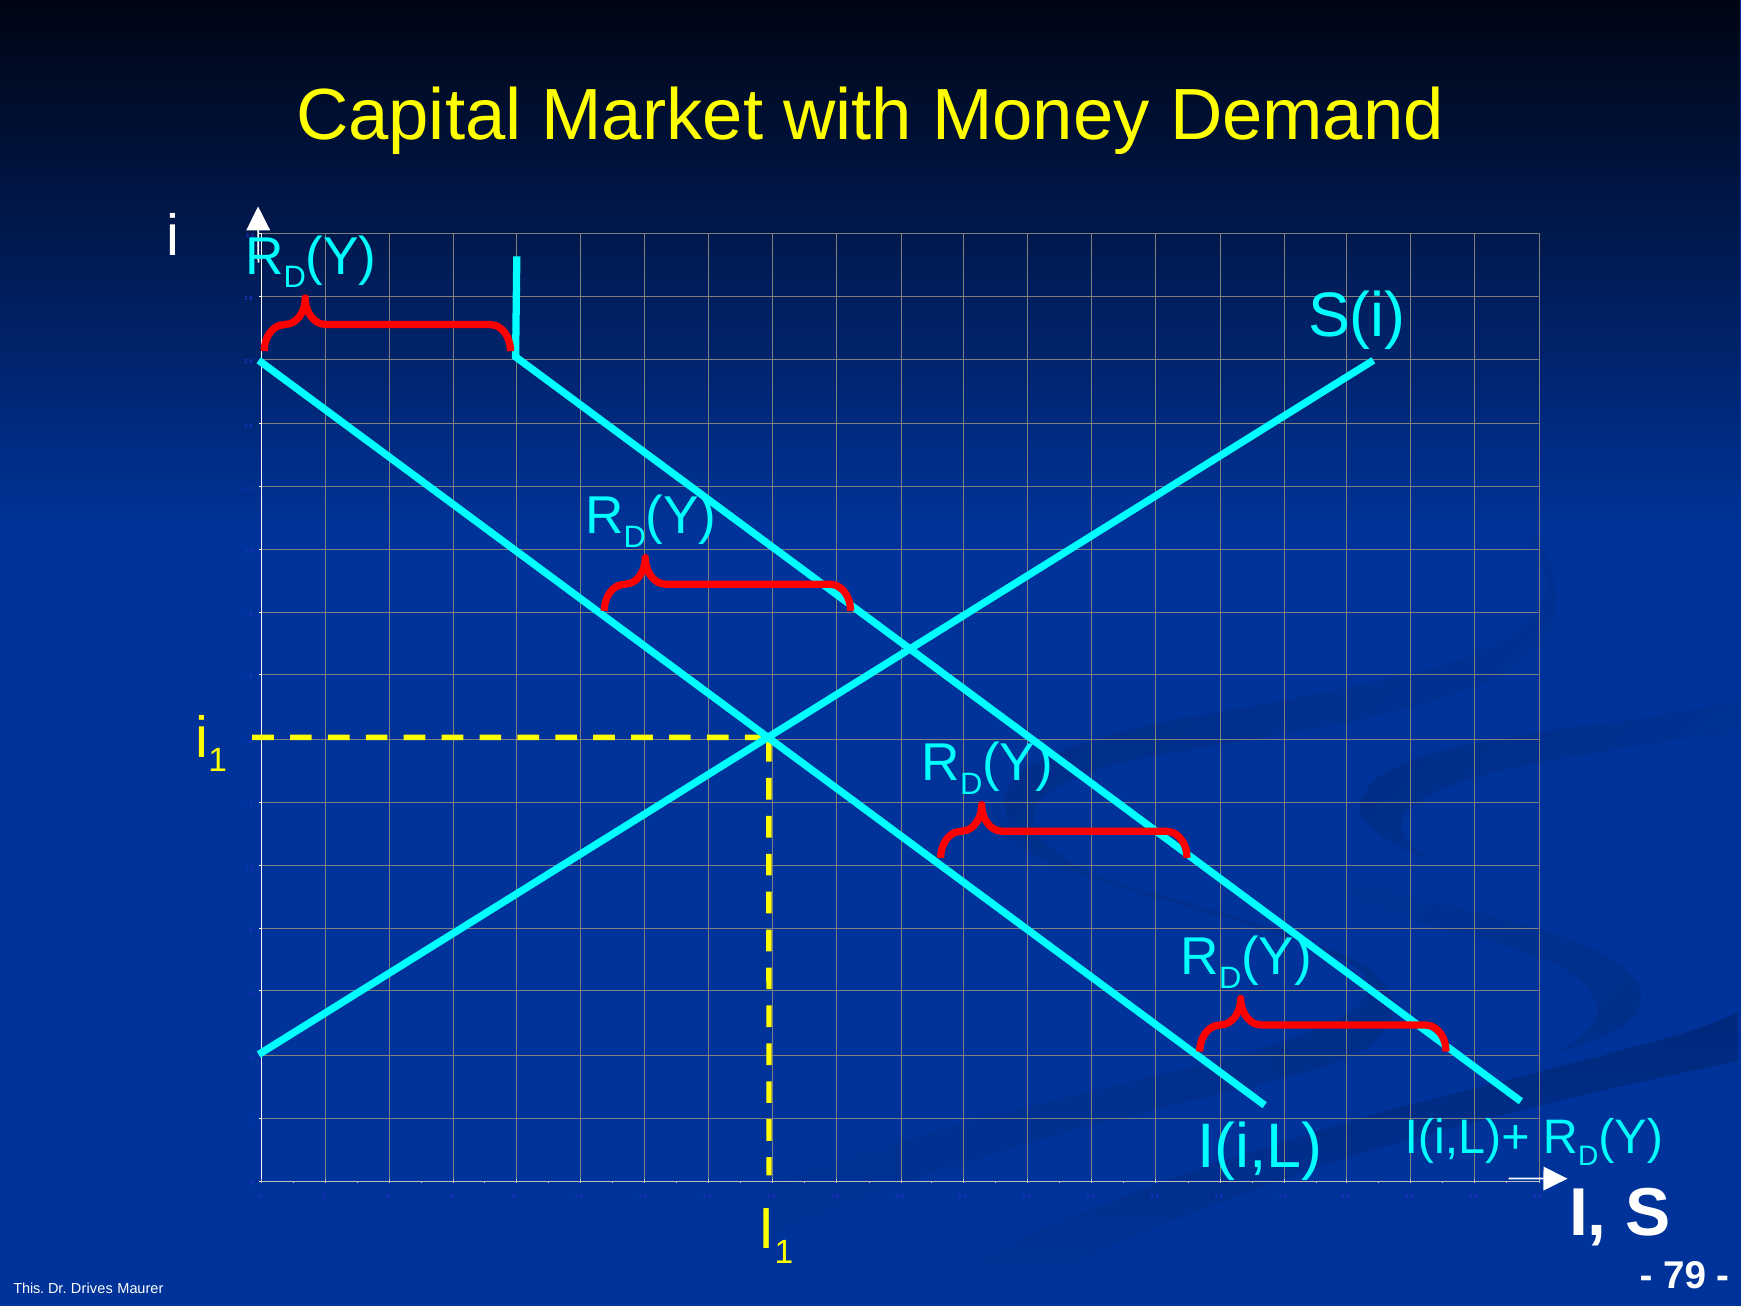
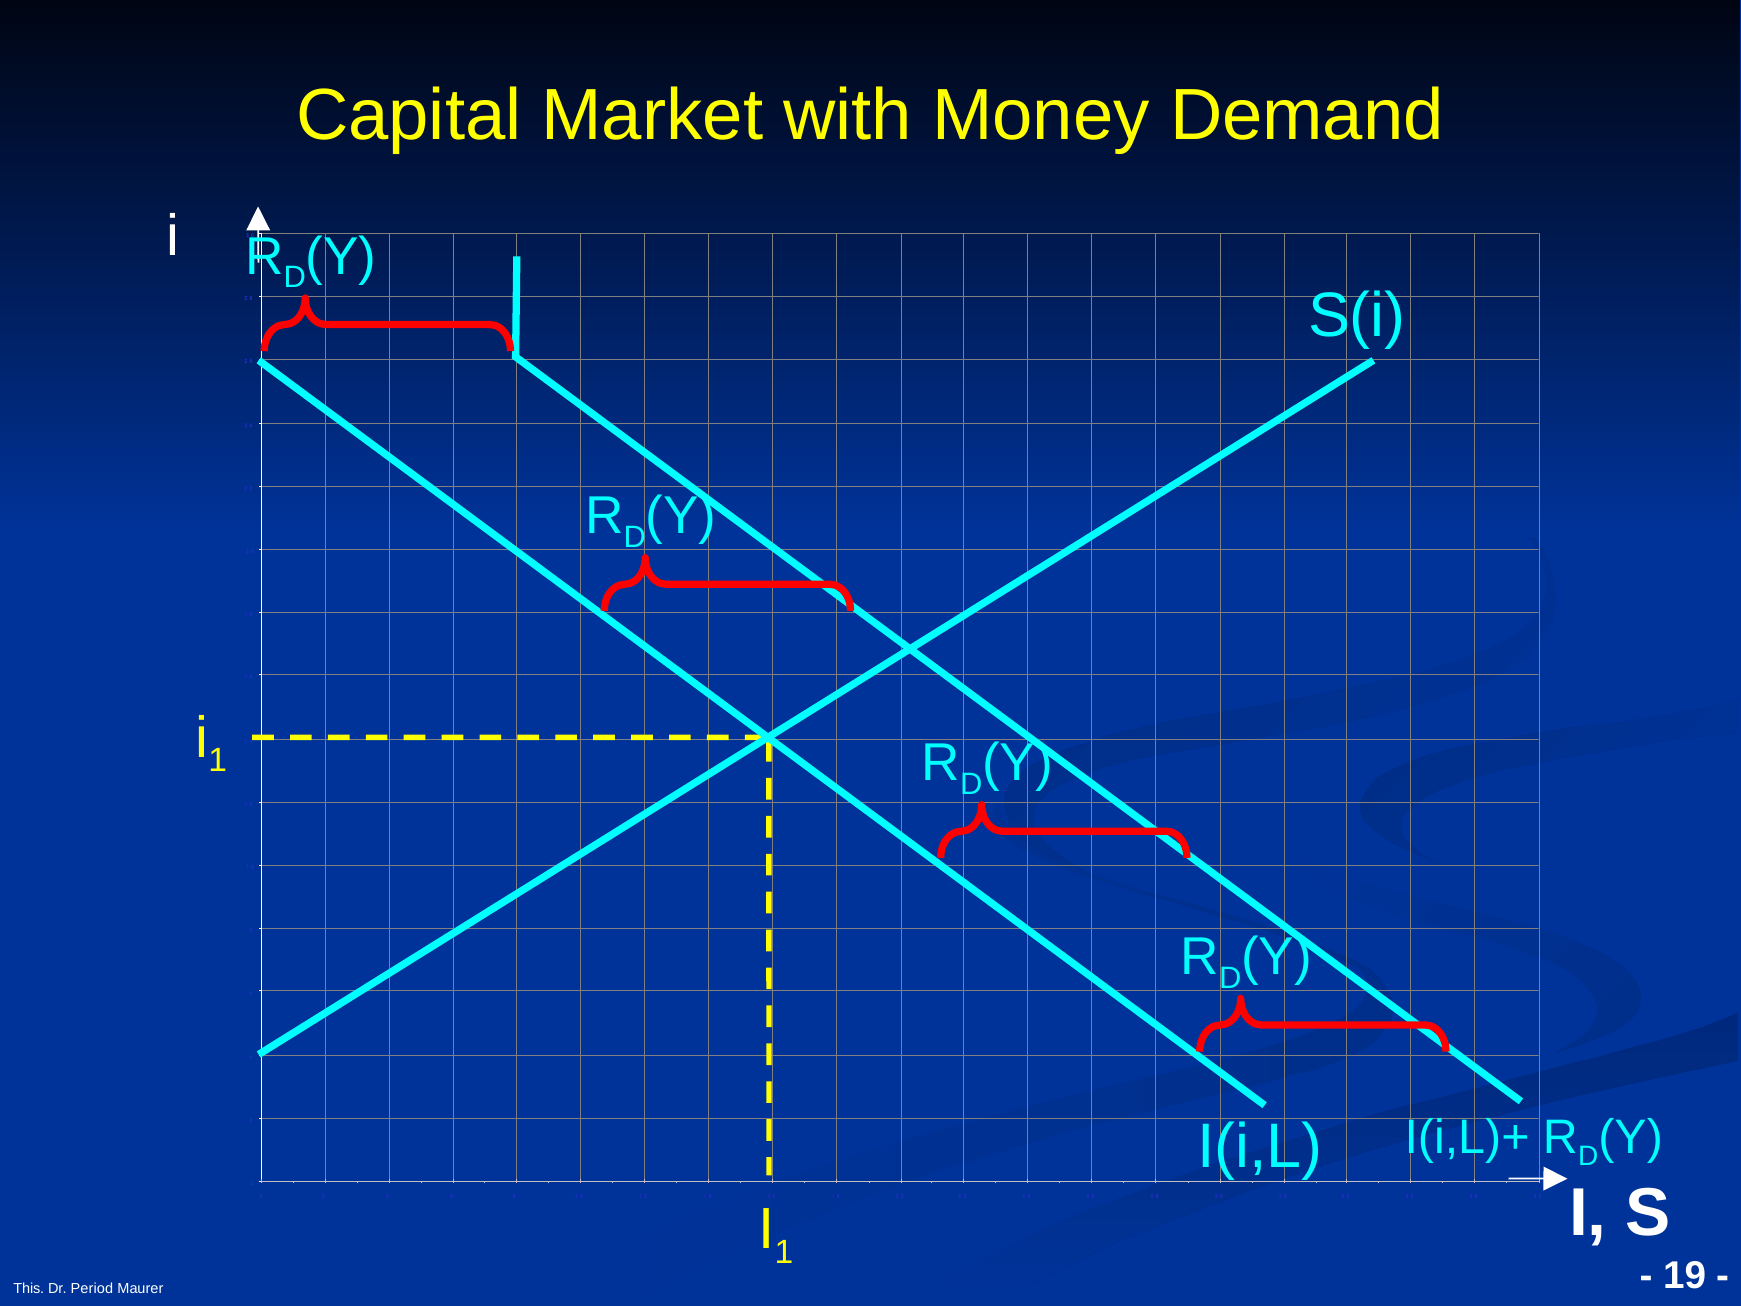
79: 79 -> 19
Drives: Drives -> Period
